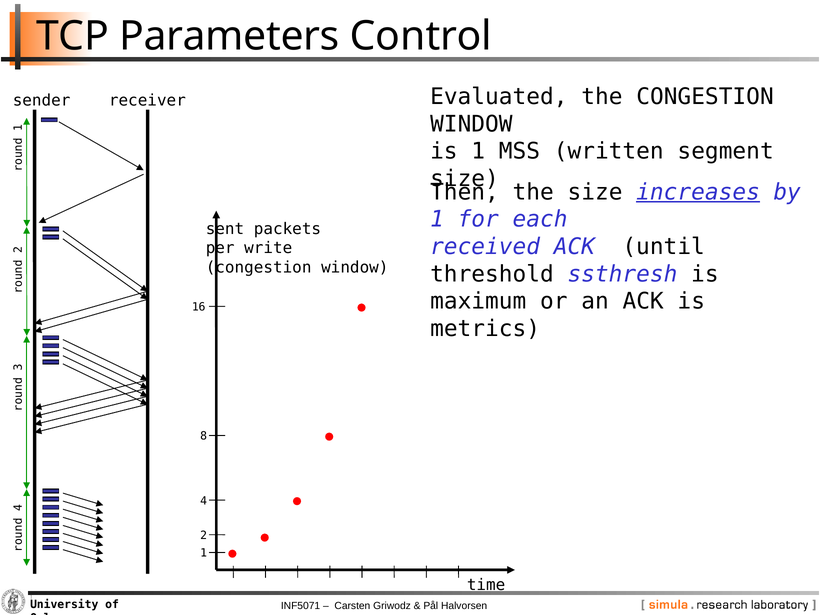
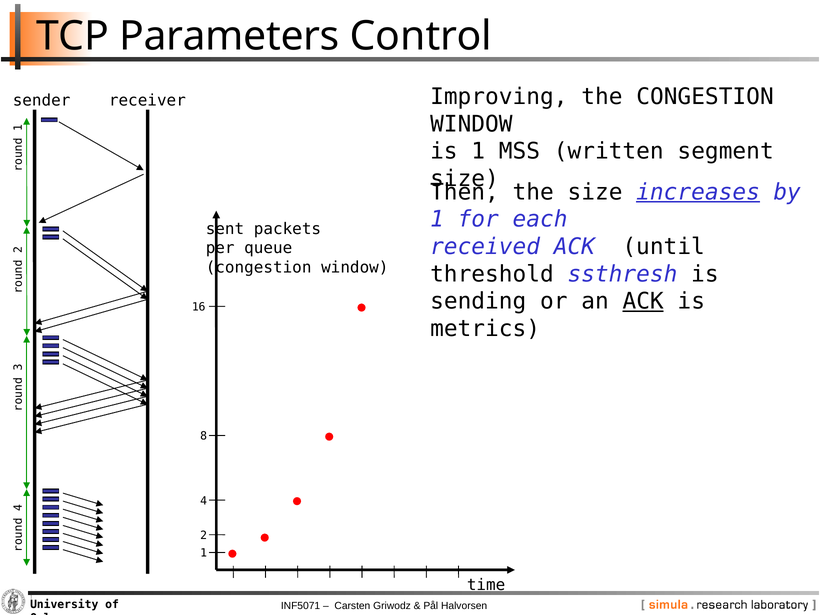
Evaluated: Evaluated -> Improving
write: write -> queue
maximum: maximum -> sending
ACK at (643, 301) underline: none -> present
